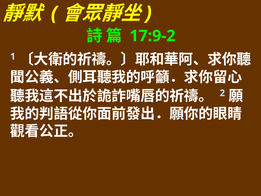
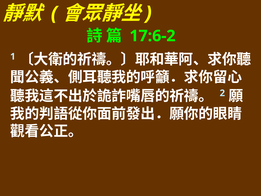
17:9-2: 17:9-2 -> 17:6-2
